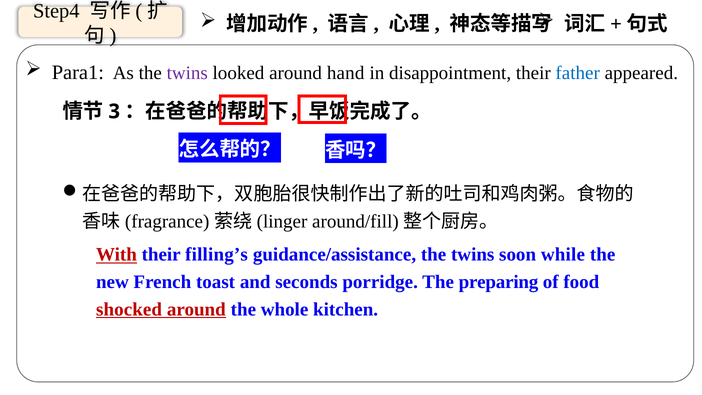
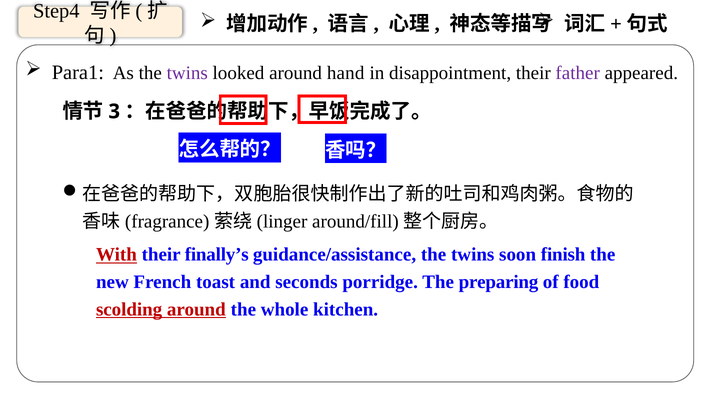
father colour: blue -> purple
filling’s: filling’s -> finally’s
while: while -> finish
shocked: shocked -> scolding
